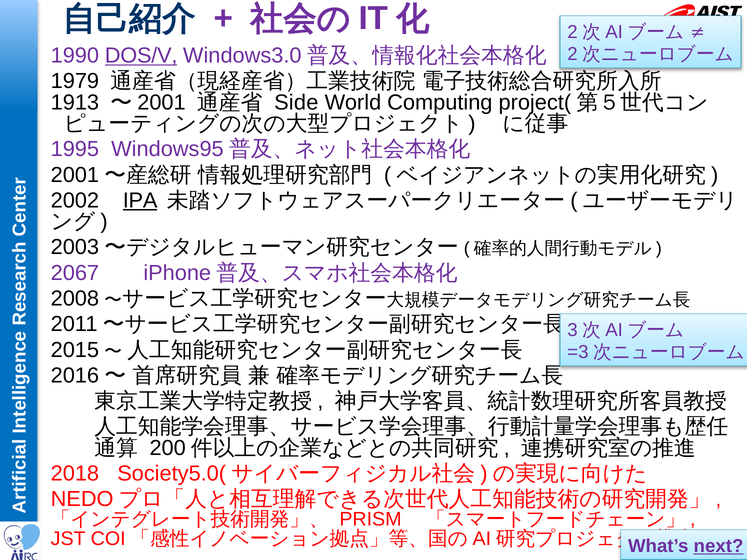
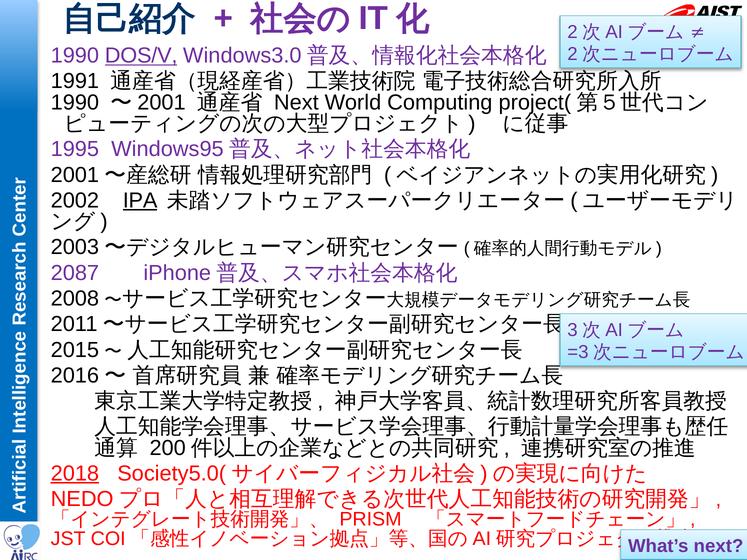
1979: 1979 -> 1991
1913 at (75, 102): 1913 -> 1990
Side at (296, 102): Side -> Next
2067: 2067 -> 2087
2018 underline: none -> present
next at (719, 546) underline: present -> none
